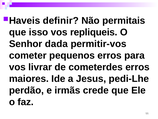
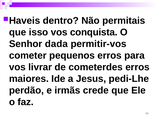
definir: definir -> dentro
repliqueis: repliqueis -> conquista
